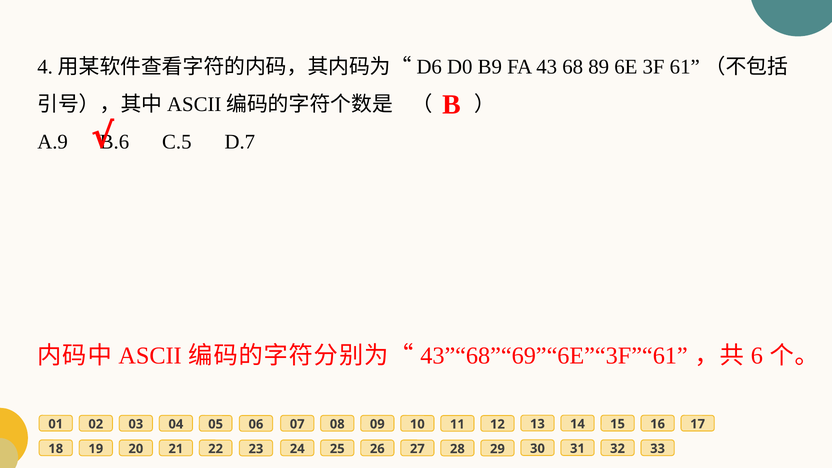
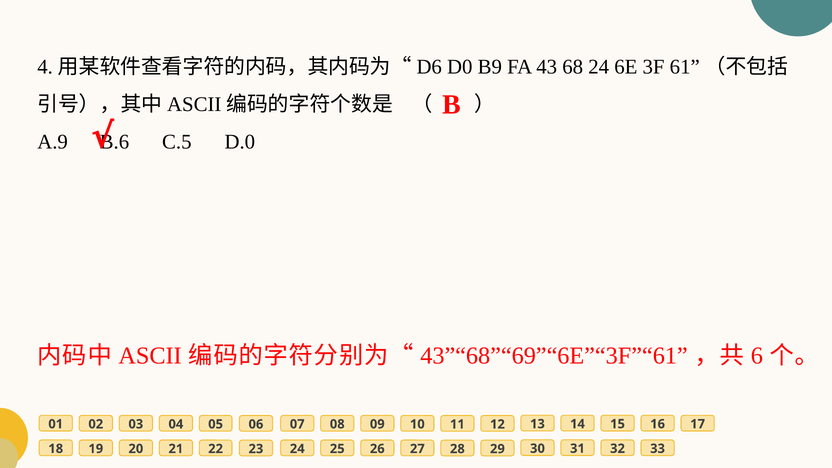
68 89: 89 -> 24
D.7: D.7 -> D.0
